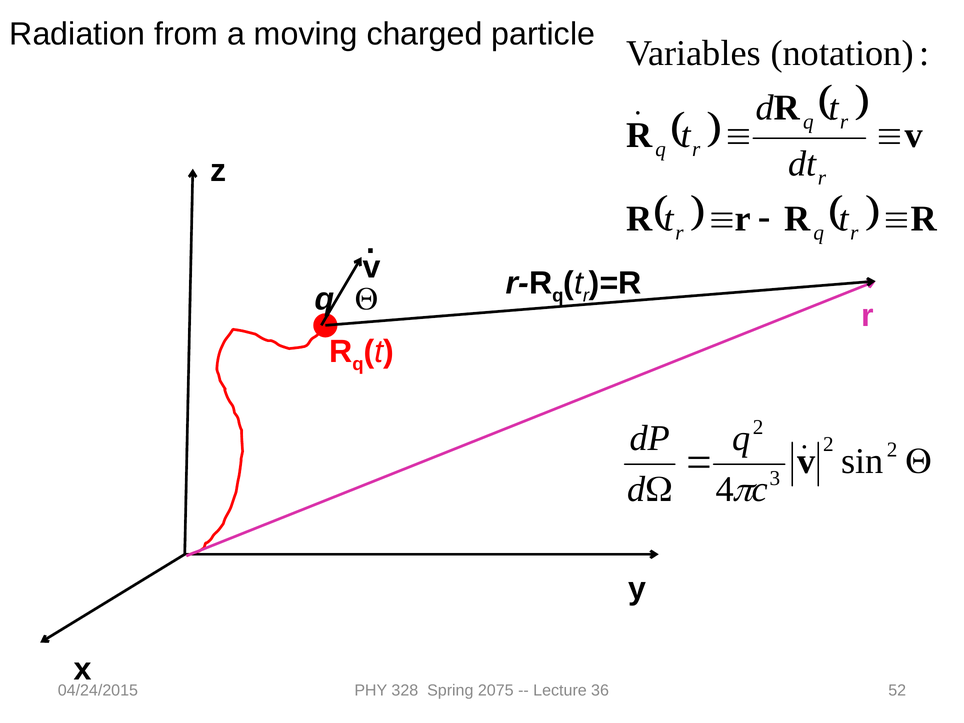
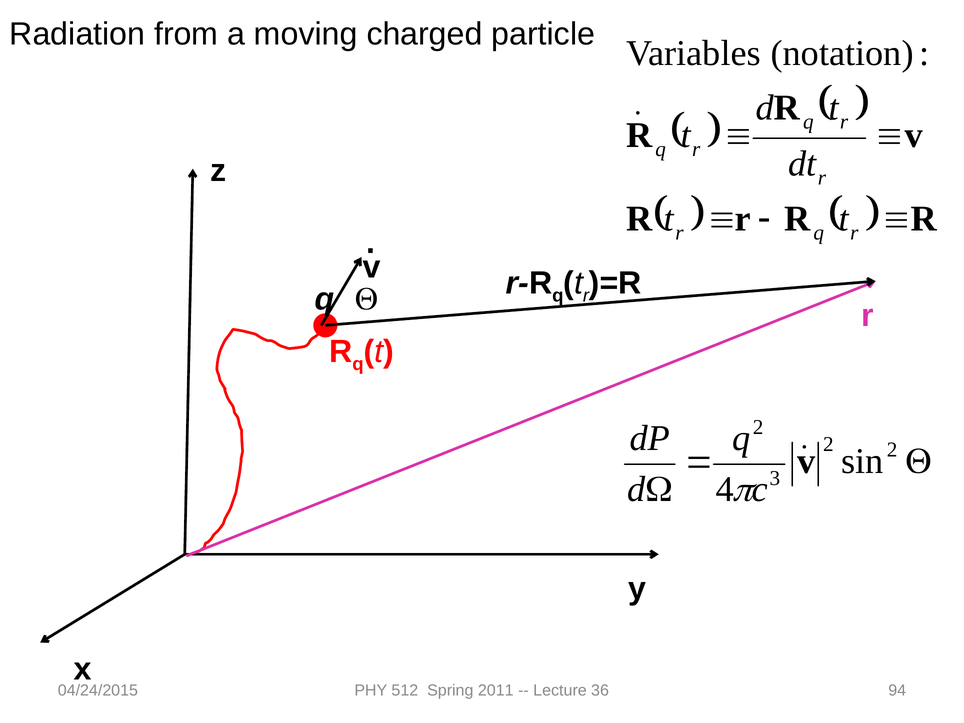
328: 328 -> 512
2075: 2075 -> 2011
52: 52 -> 94
